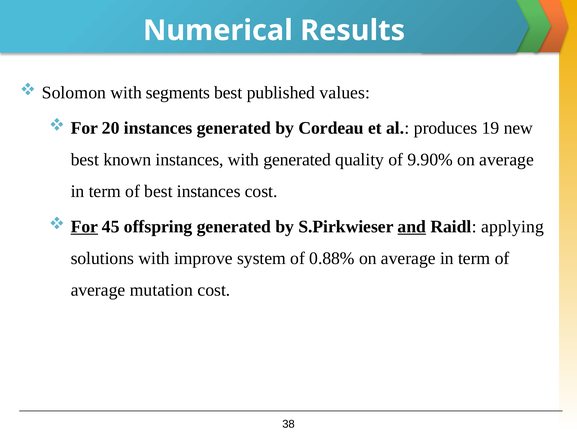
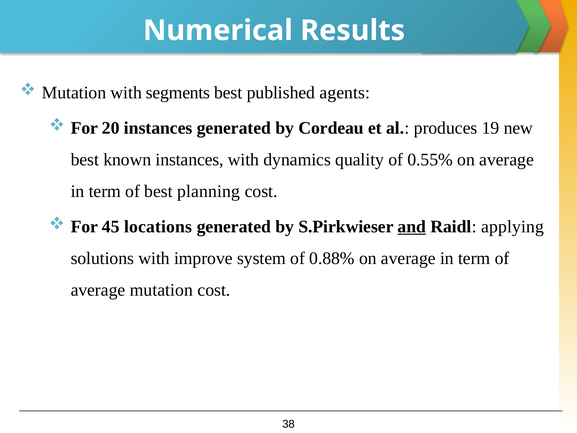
Solomon at (74, 93): Solomon -> Mutation
values: values -> agents
with generated: generated -> dynamics
9.90%: 9.90% -> 0.55%
best instances: instances -> planning
For at (84, 226) underline: present -> none
offspring: offspring -> locations
